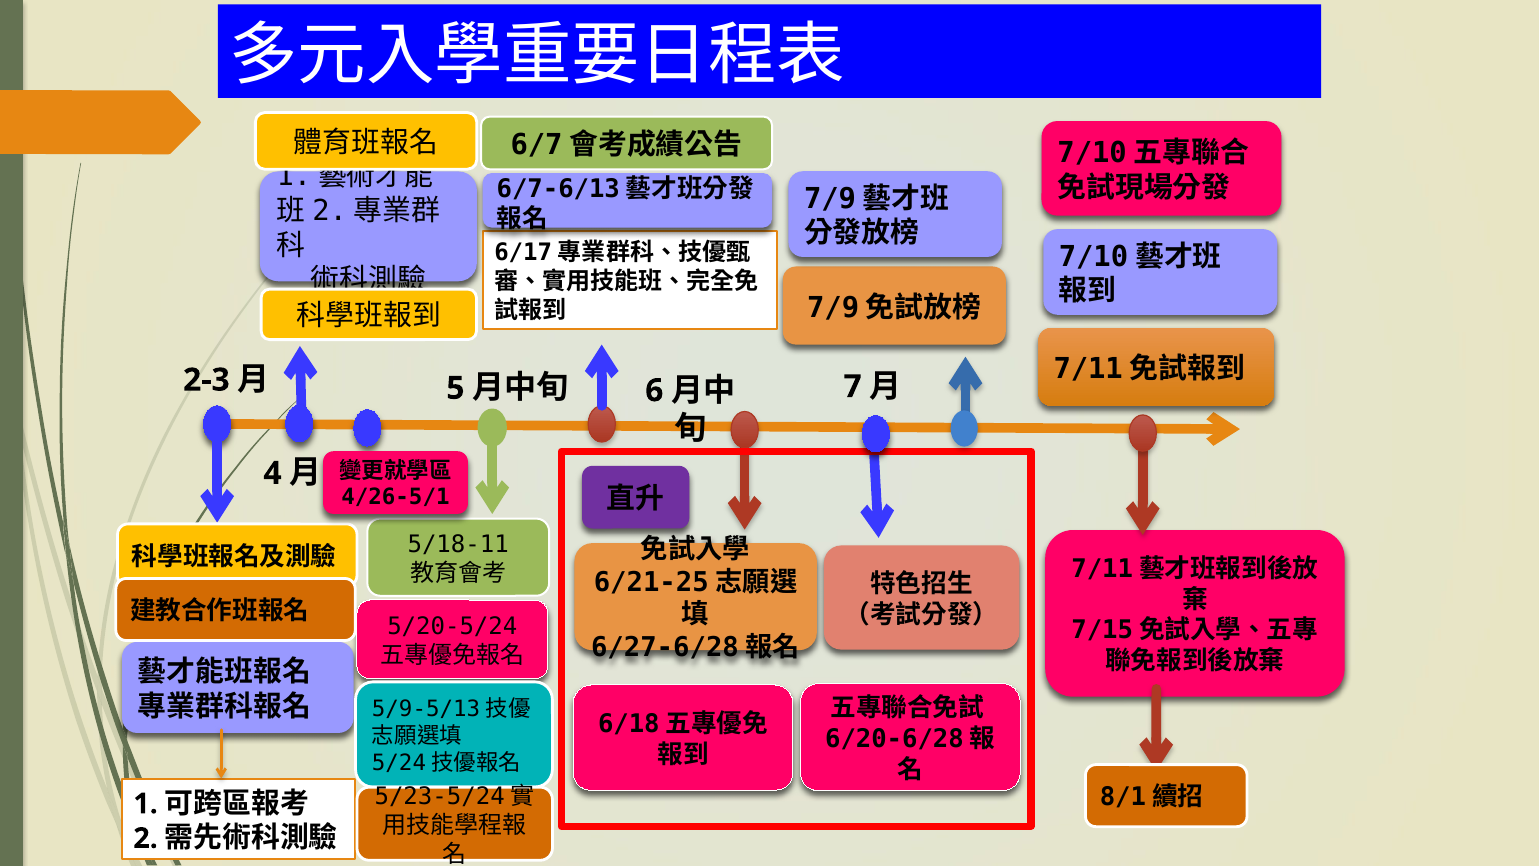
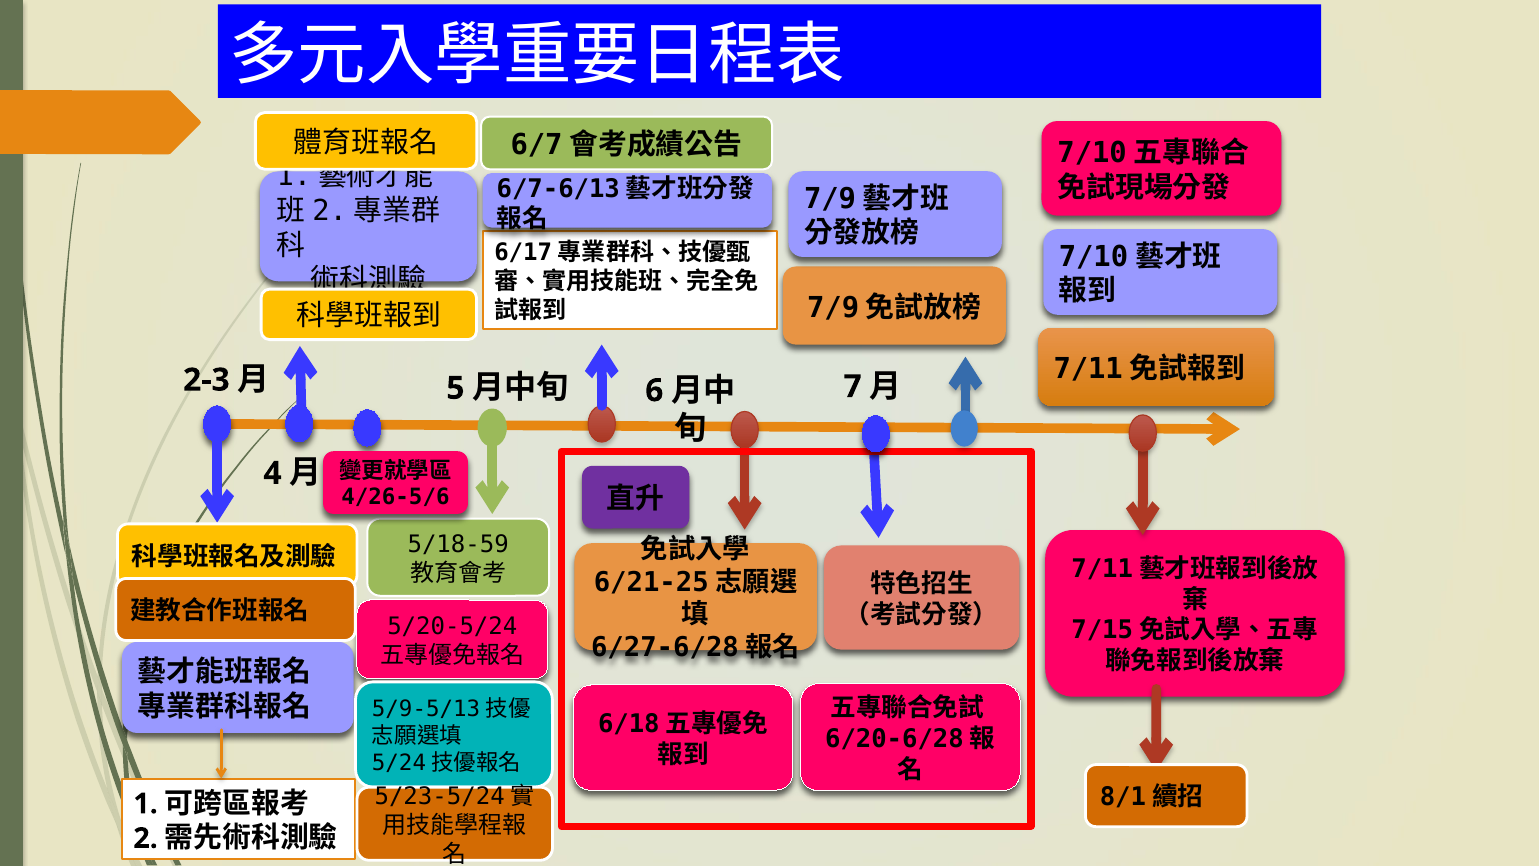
4/26-5/1: 4/26-5/1 -> 4/26-5/6
5/18-11: 5/18-11 -> 5/18-59
